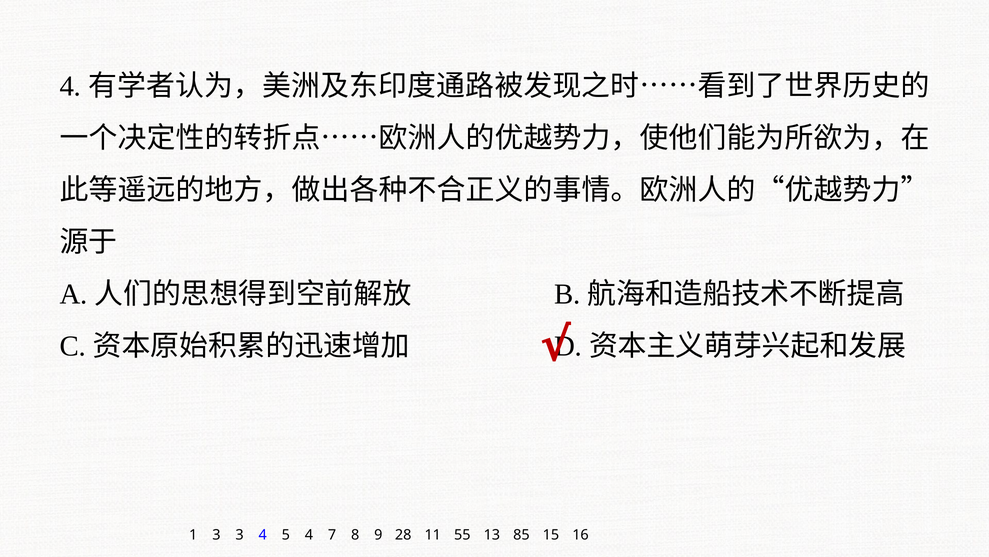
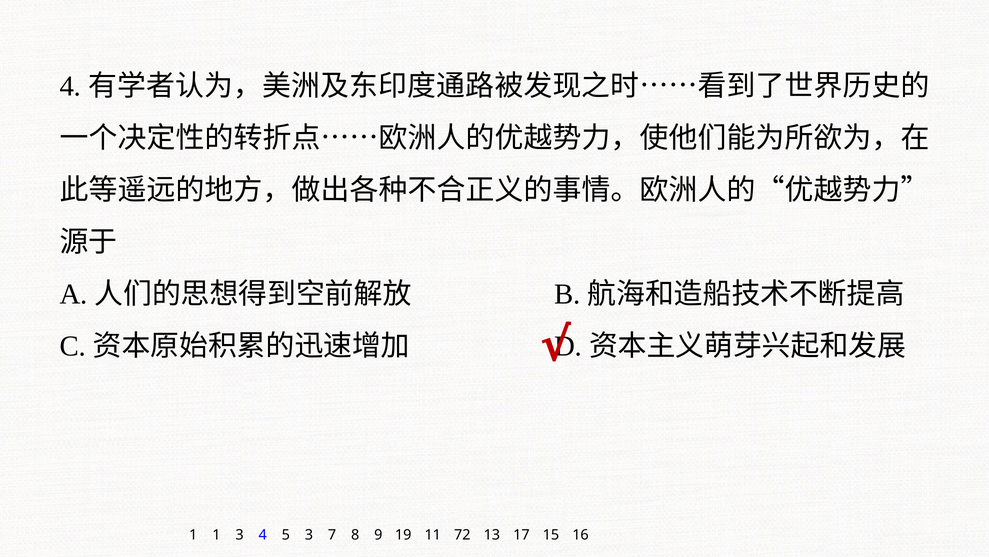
1 3: 3 -> 1
5 4: 4 -> 3
28: 28 -> 19
55: 55 -> 72
85: 85 -> 17
